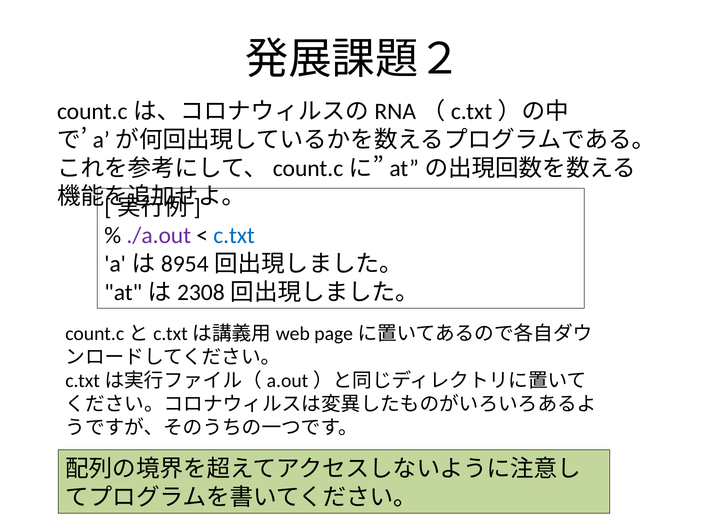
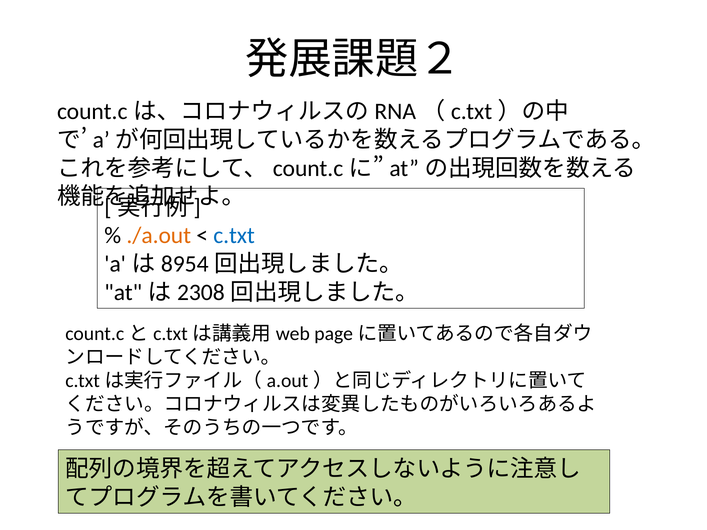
./a.out colour: purple -> orange
